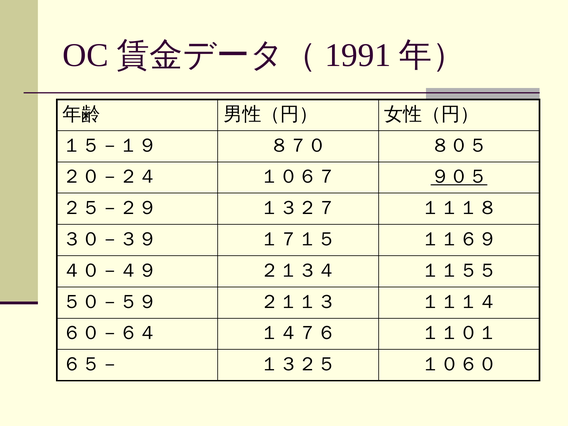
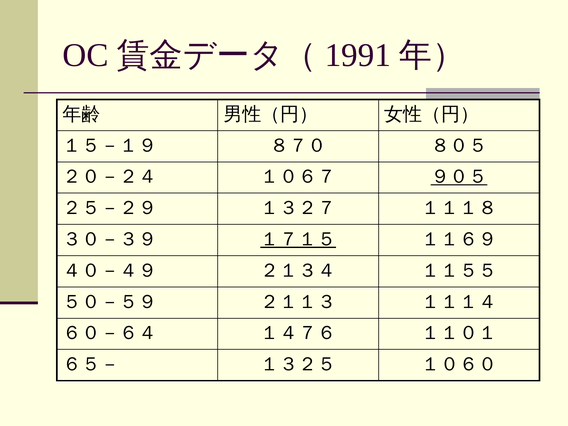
１７１５ underline: none -> present
